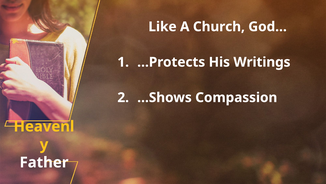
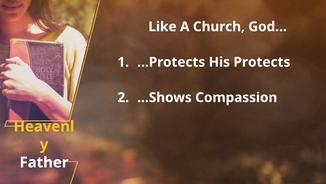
Writings: Writings -> Protects
